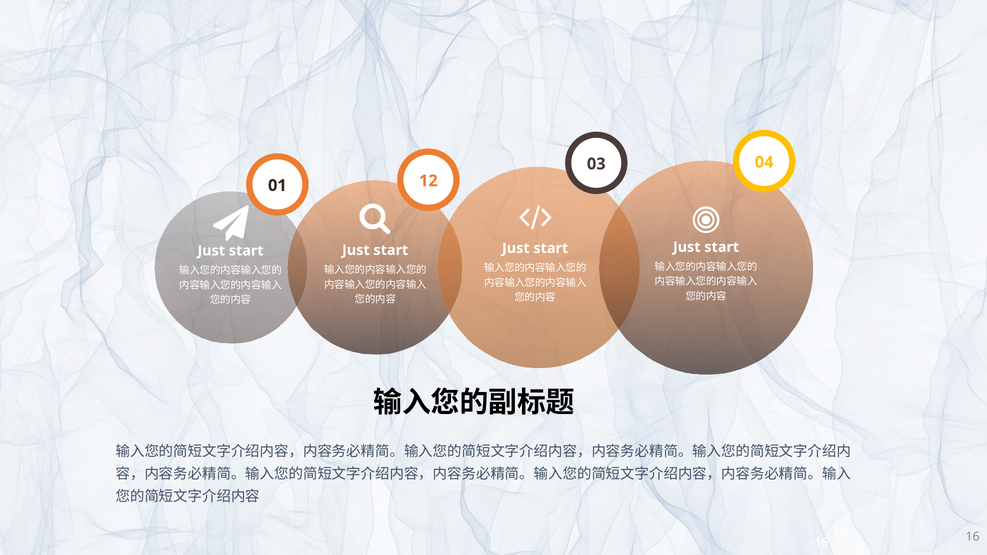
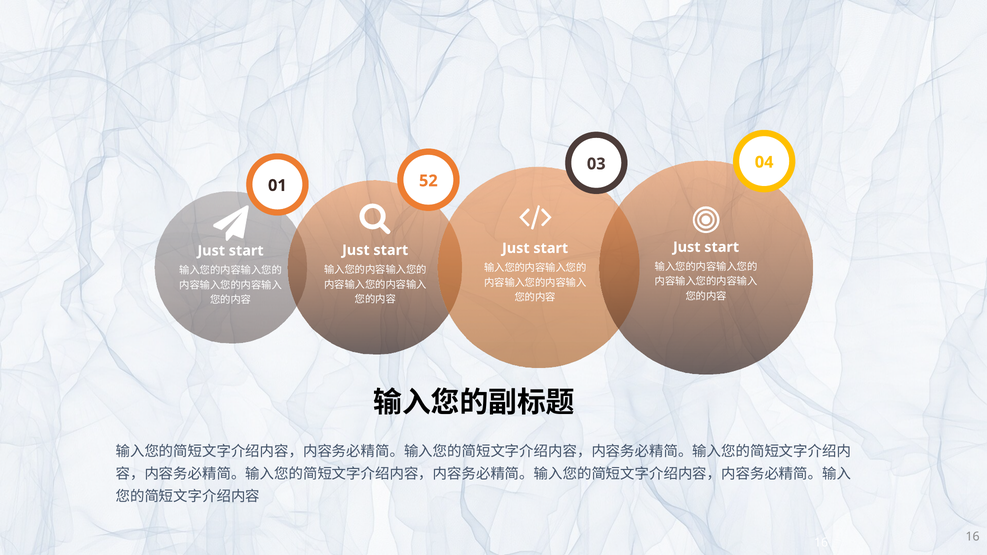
12: 12 -> 52
